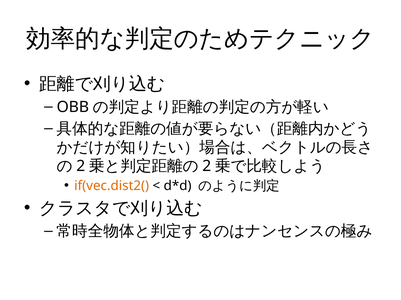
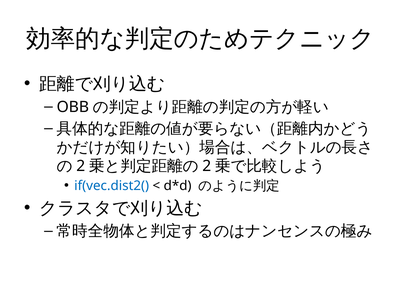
if(vec.dist2( colour: orange -> blue
